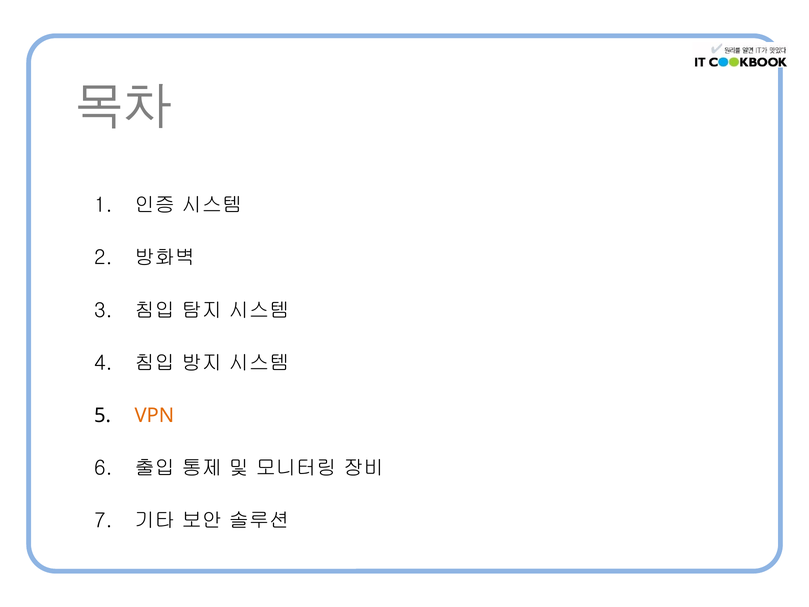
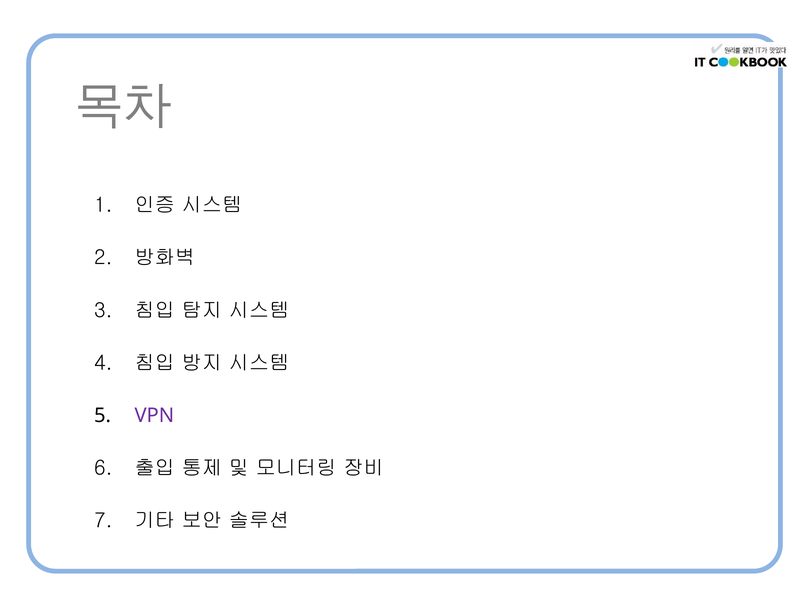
VPN colour: orange -> purple
